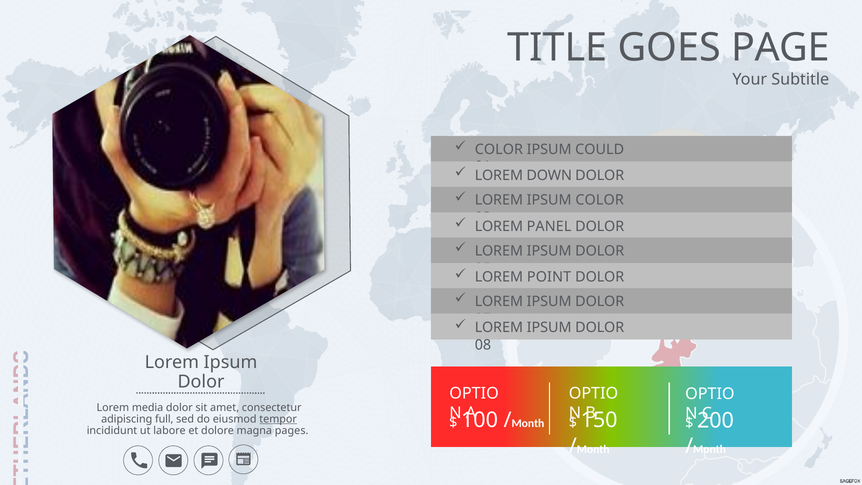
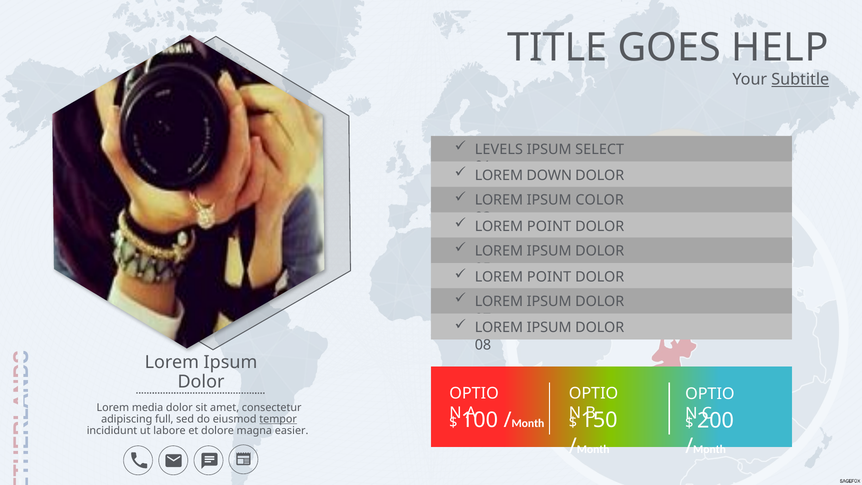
PAGE: PAGE -> HELP
Subtitle underline: none -> present
COLOR at (499, 149): COLOR -> LEVELS
COULD: COULD -> SELECT
PANEL at (549, 226): PANEL -> POINT
pages: pages -> easier
